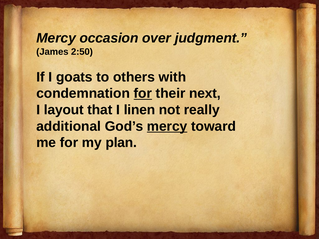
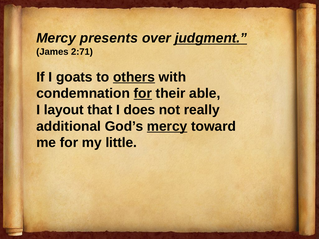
occasion: occasion -> presents
judgment underline: none -> present
2:50: 2:50 -> 2:71
others underline: none -> present
next: next -> able
linen: linen -> does
plan: plan -> little
